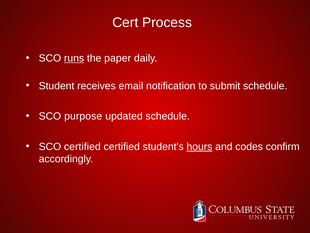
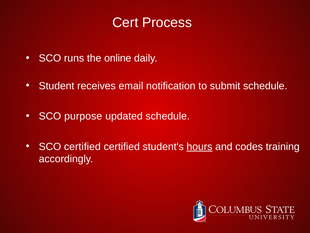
runs underline: present -> none
paper: paper -> online
confirm: confirm -> training
